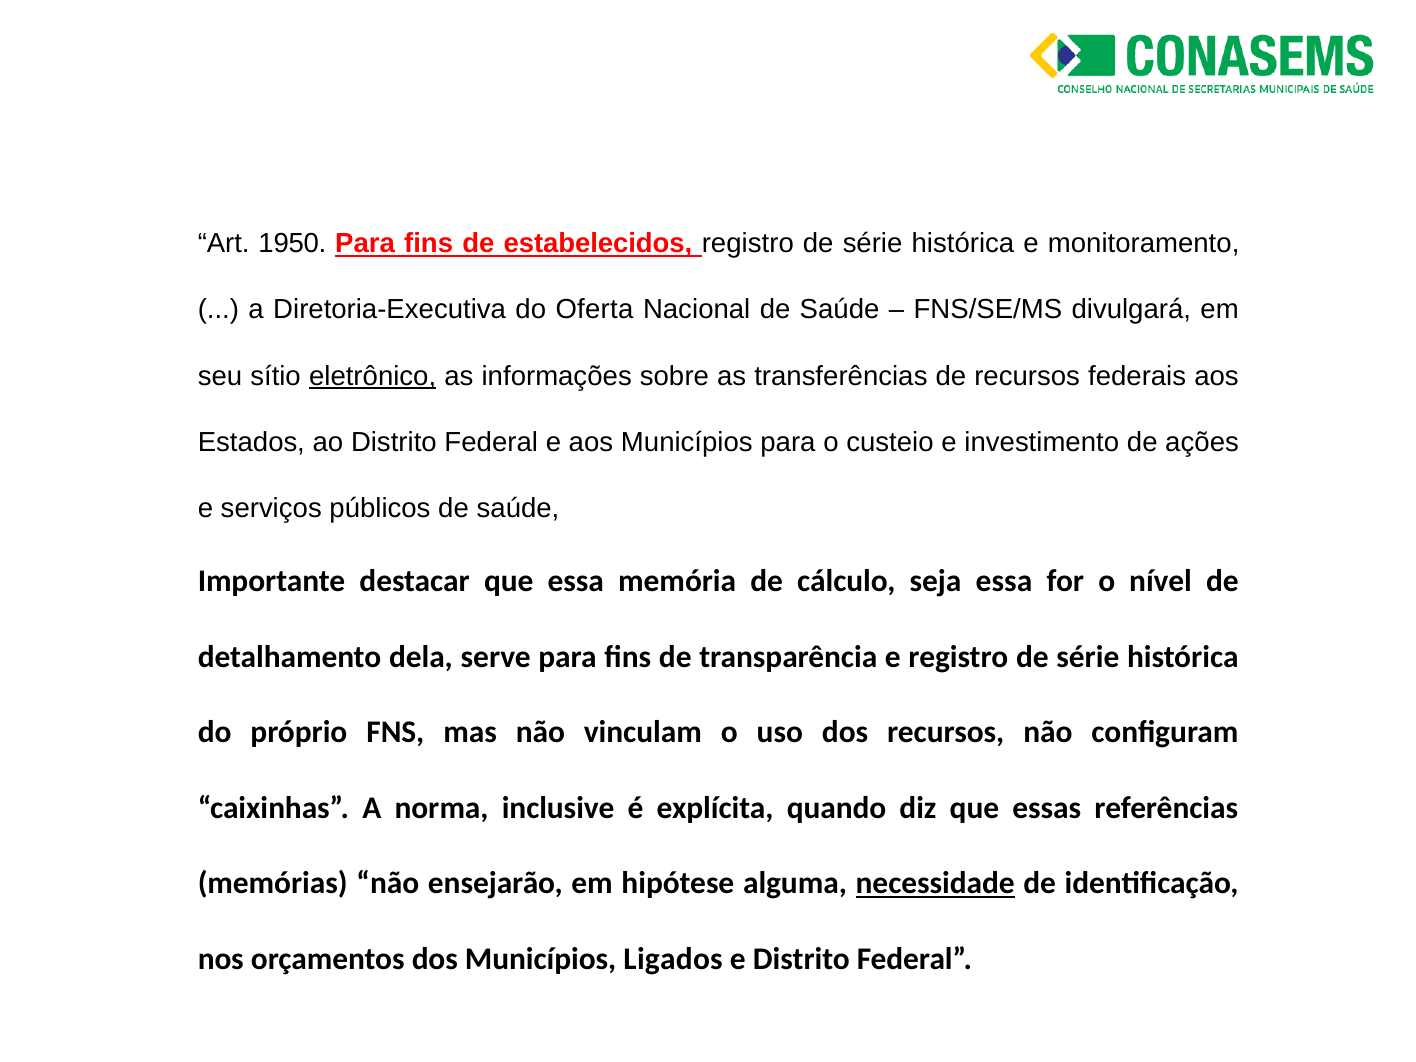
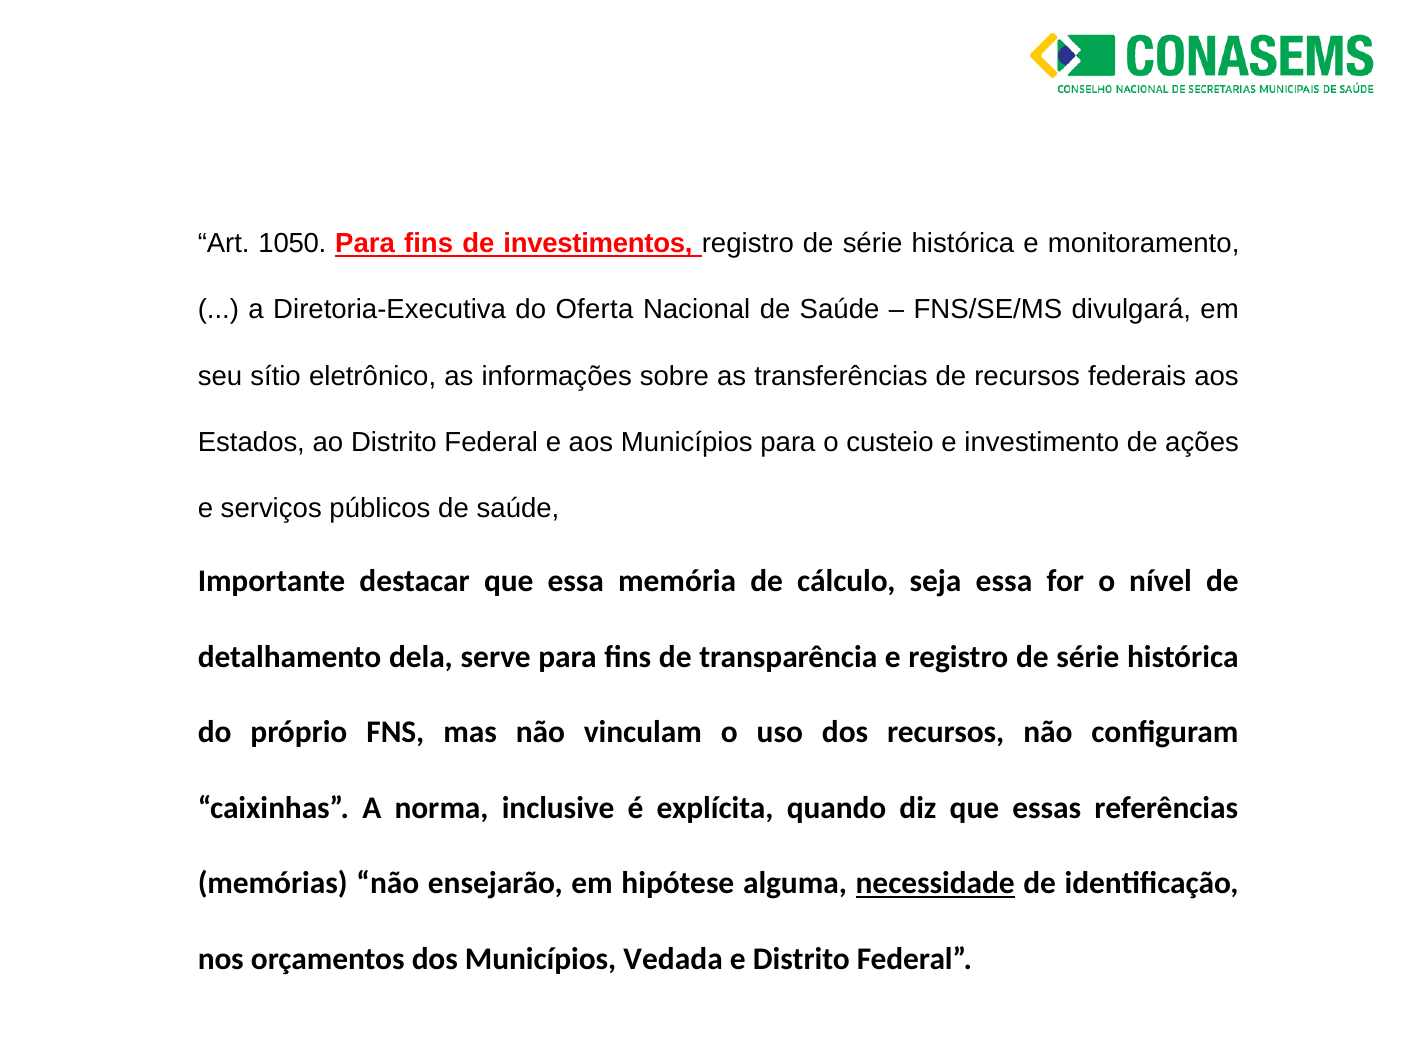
1950: 1950 -> 1050
estabelecidos: estabelecidos -> investimentos
eletrônico underline: present -> none
Ligados: Ligados -> Vedada
